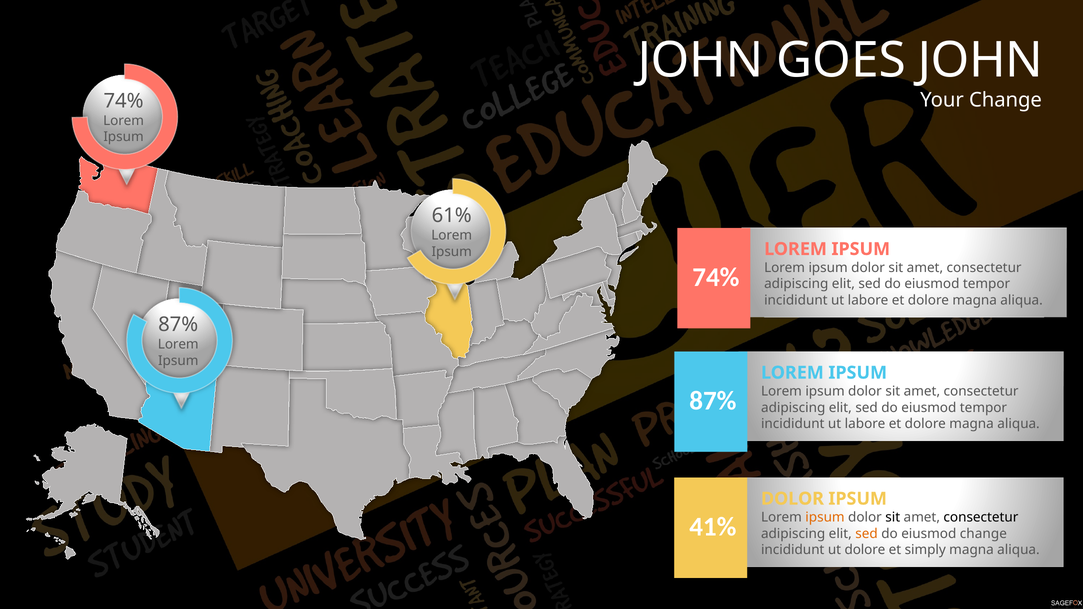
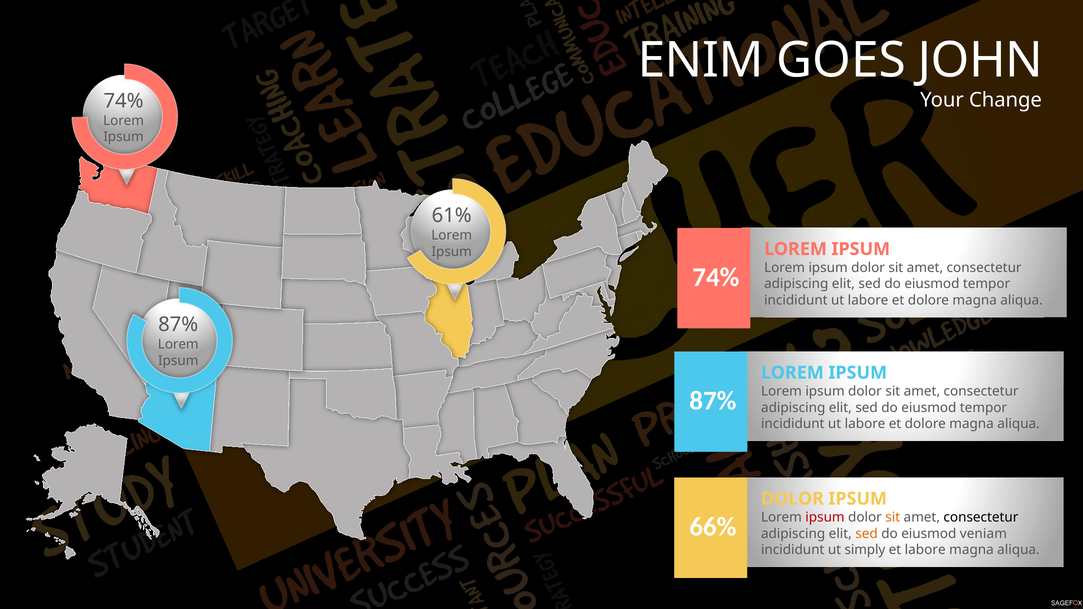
JOHN at (701, 60): JOHN -> ENIM
ipsum at (825, 517) colour: orange -> red
sit at (893, 517) colour: black -> orange
41%: 41% -> 66%
eiusmod change: change -> veniam
ut dolore: dolore -> simply
et simply: simply -> labore
